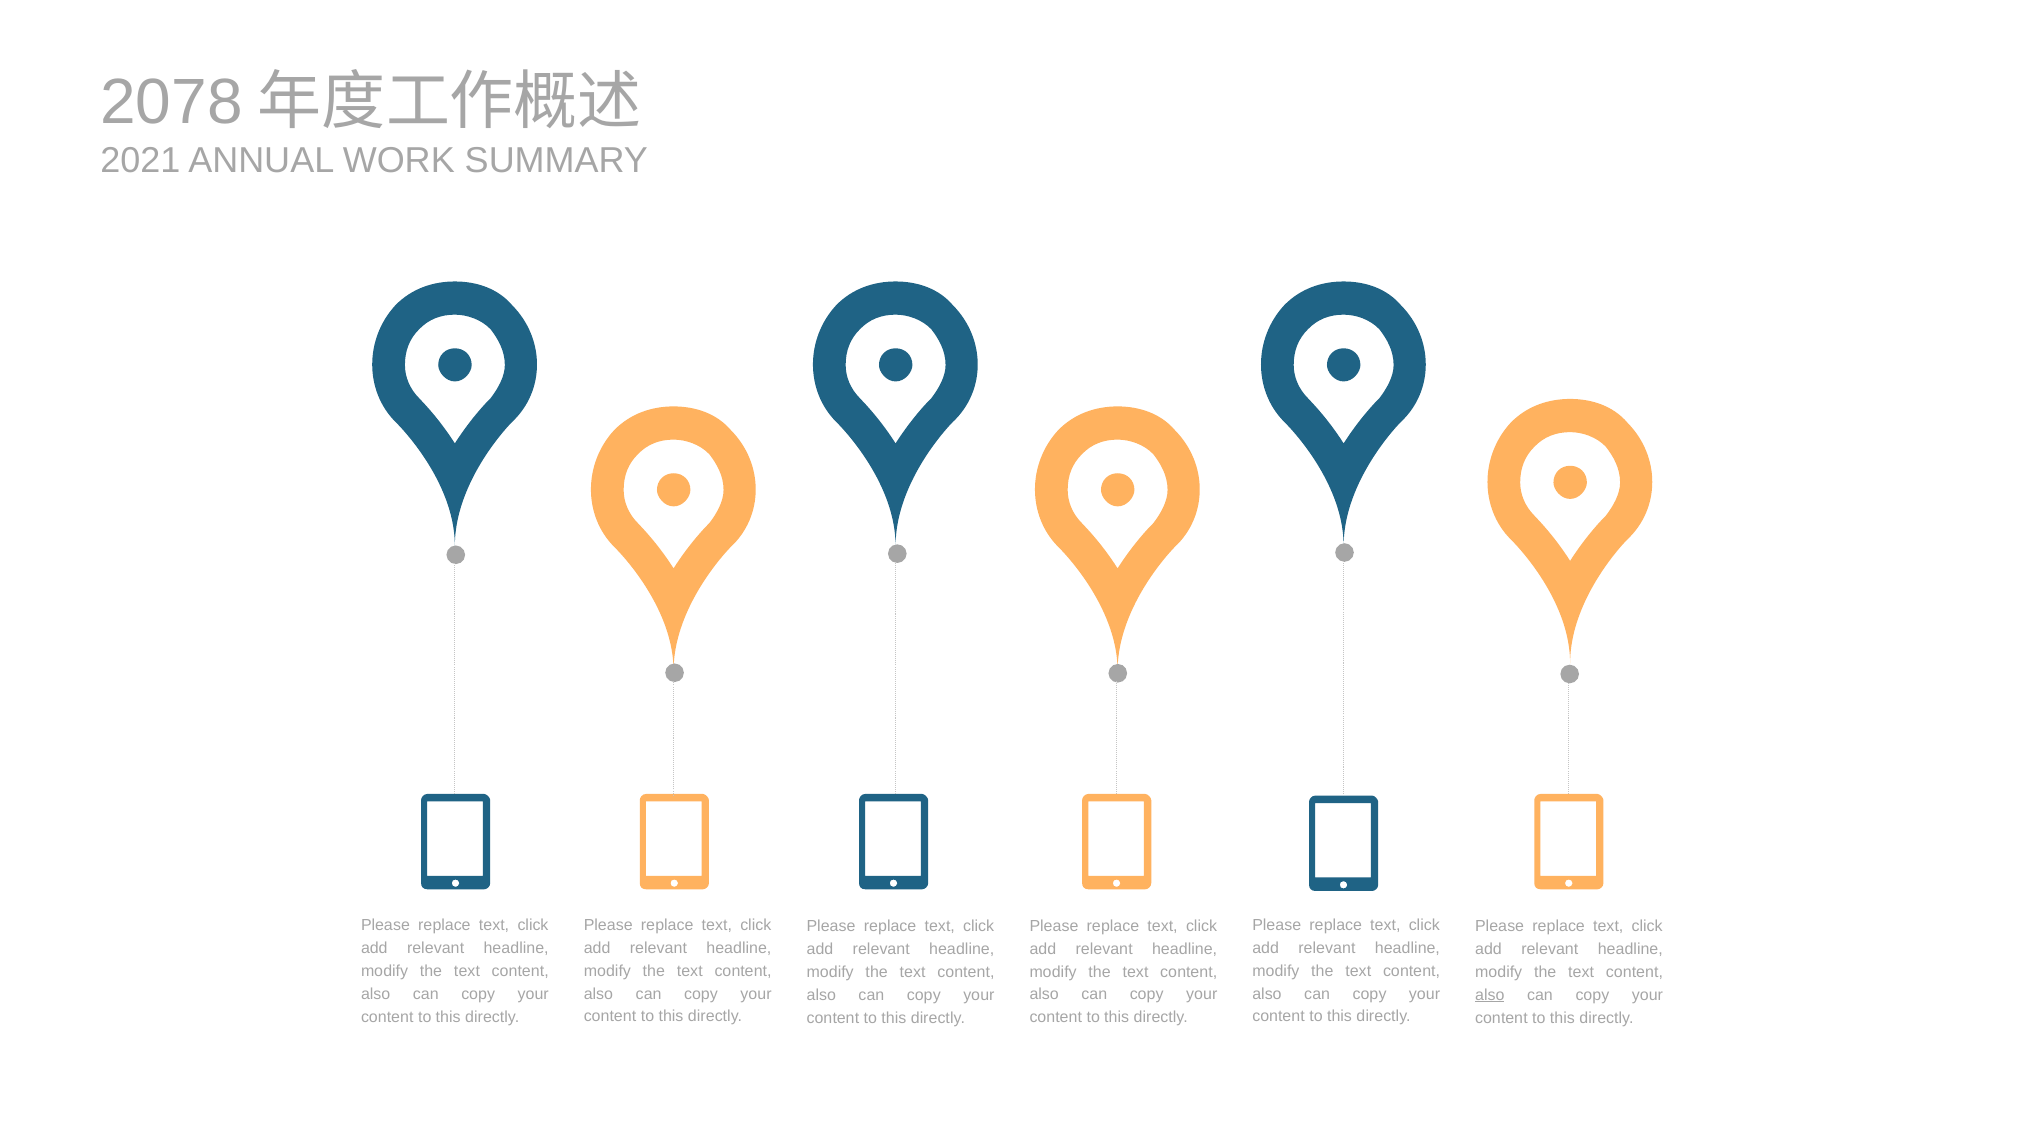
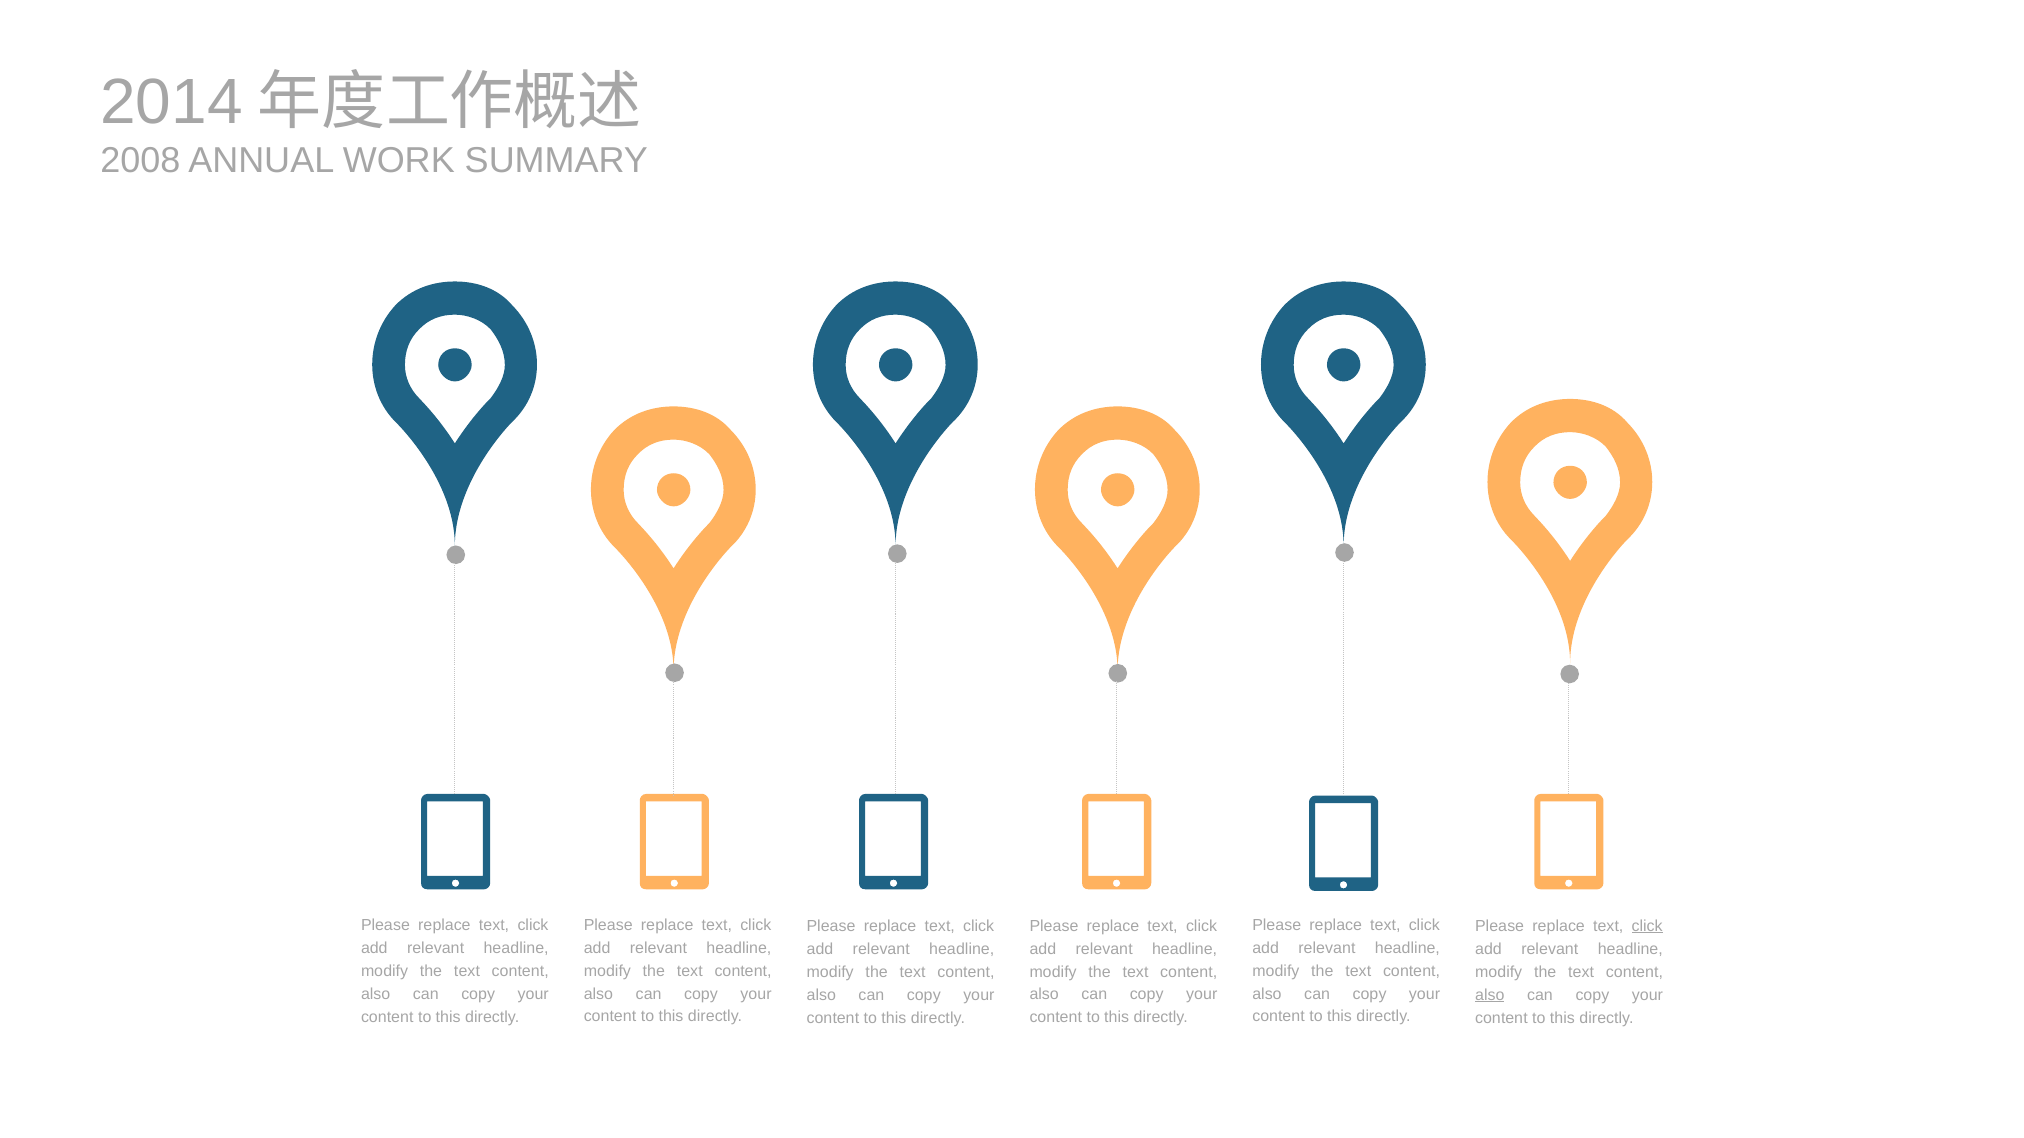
2078: 2078 -> 2014
2021: 2021 -> 2008
click at (1647, 926) underline: none -> present
